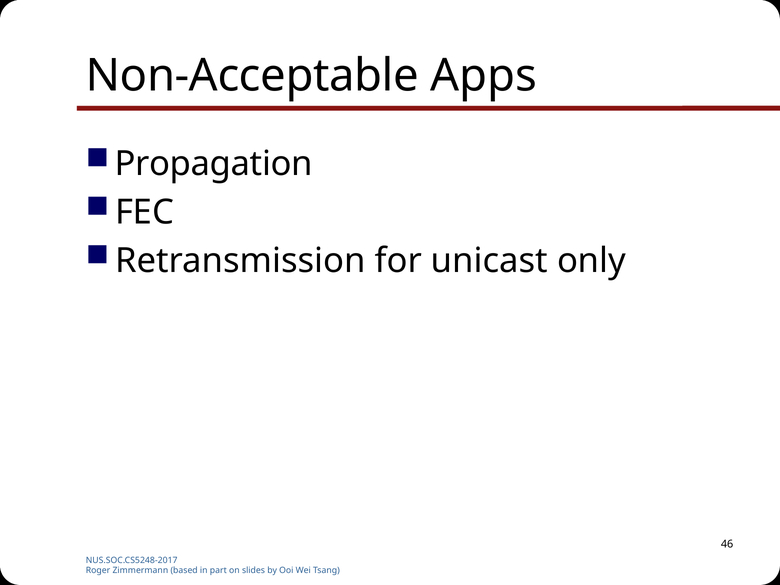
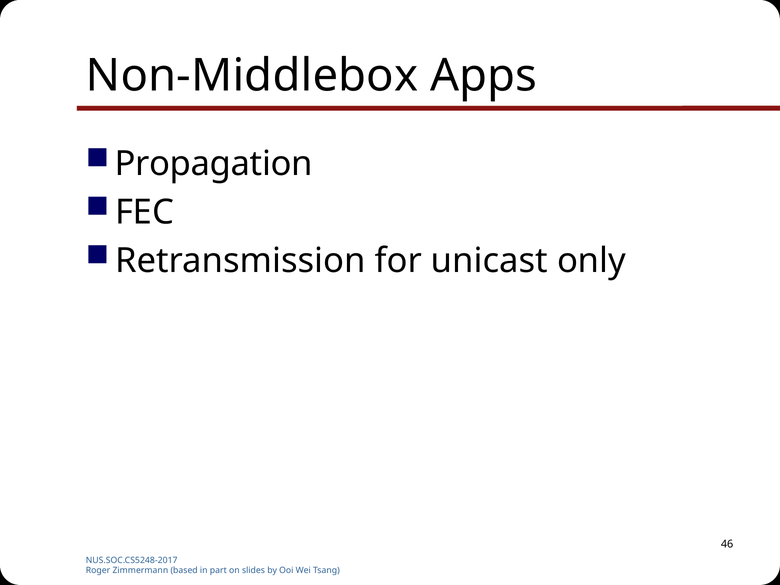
Non-Acceptable: Non-Acceptable -> Non-Middlebox
